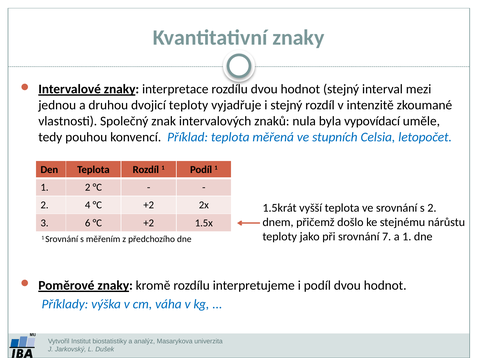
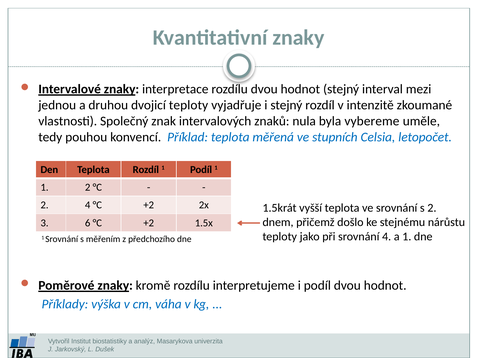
vypovídací: vypovídací -> vybereme
srovnání 7: 7 -> 4
